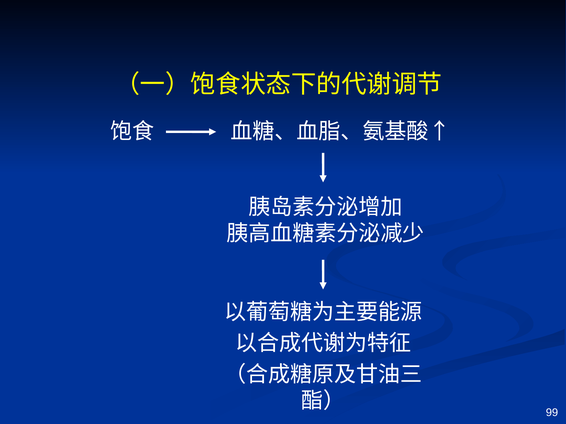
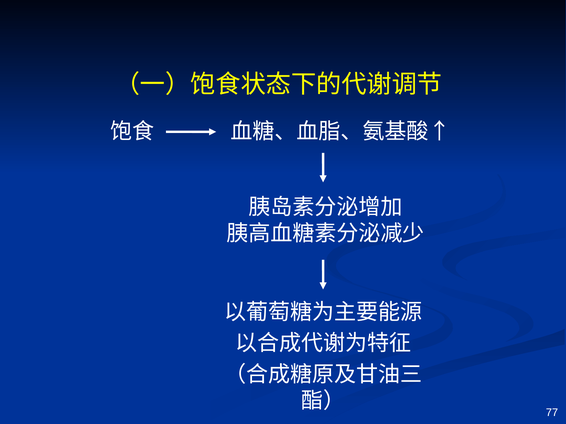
99: 99 -> 77
